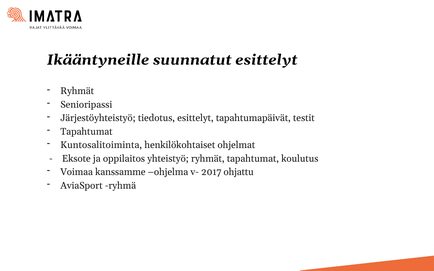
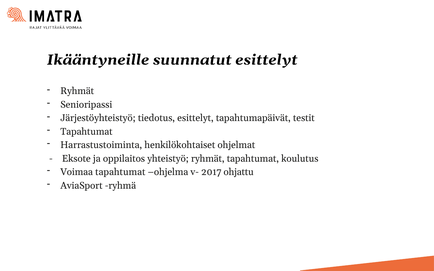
Kuntosalitoiminta: Kuntosalitoiminta -> Harrastustoiminta
Voimaa kanssamme: kanssamme -> tapahtumat
